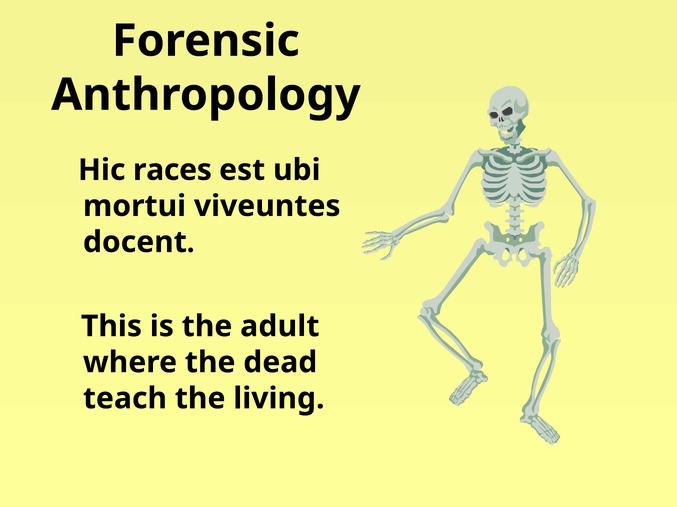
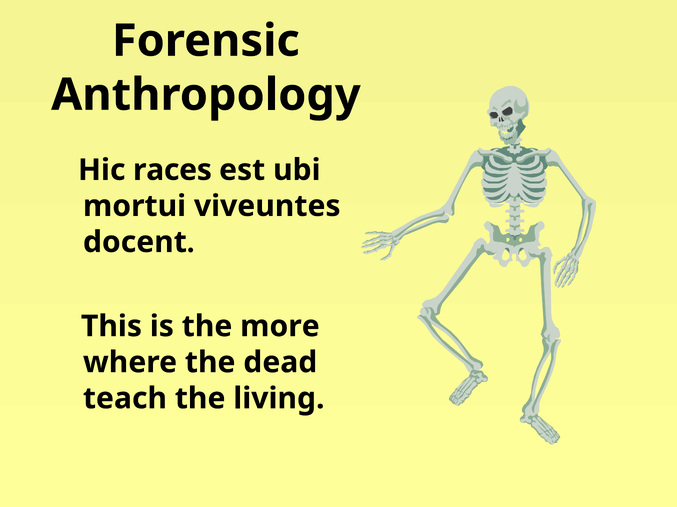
adult: adult -> more
